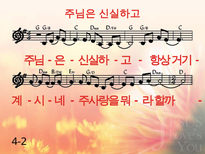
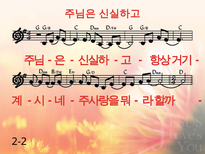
4-2: 4-2 -> 2-2
